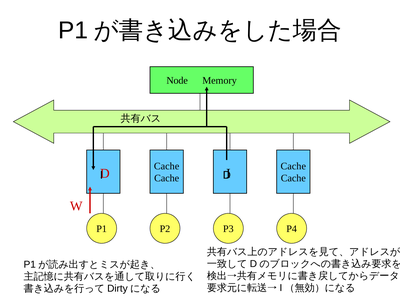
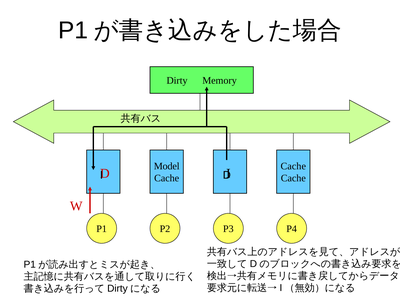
Node: Node -> Dirty
Cache at (167, 166): Cache -> Model
